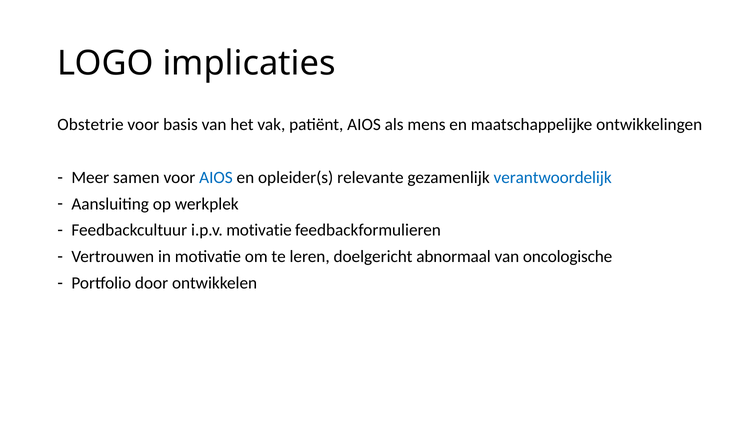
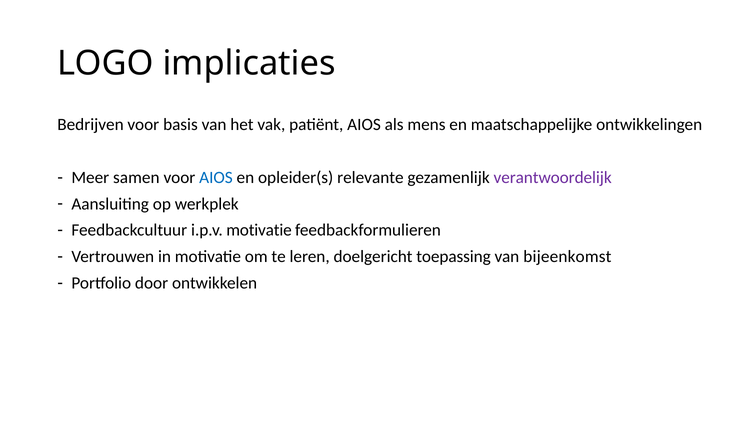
Obstetrie: Obstetrie -> Bedrijven
verantwoordelijk colour: blue -> purple
abnormaal: abnormaal -> toepassing
oncologische: oncologische -> bijeenkomst
